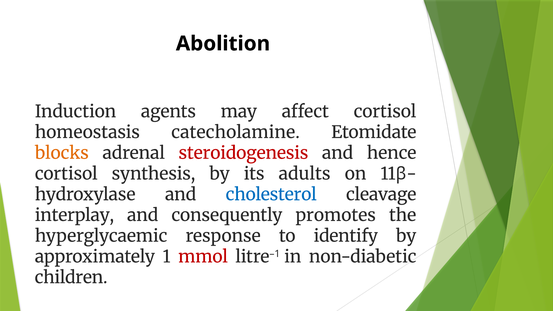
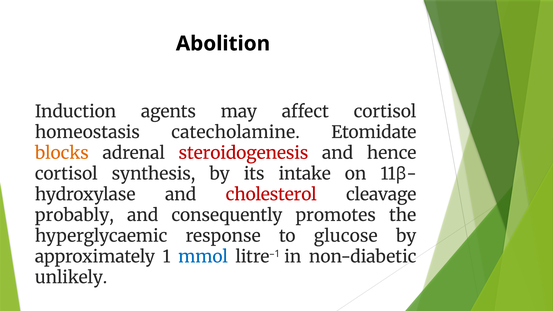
adults: adults -> intake
cholesterol colour: blue -> red
interplay: interplay -> probably
identify: identify -> glucose
mmol colour: red -> blue
children: children -> unlikely
